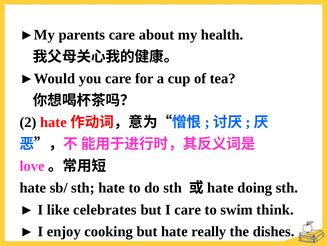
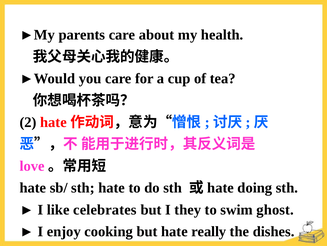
I care: care -> they
think: think -> ghost
